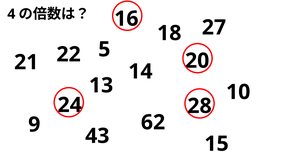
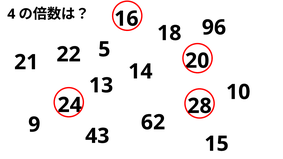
27: 27 -> 96
